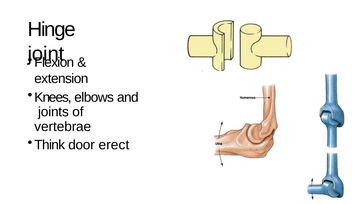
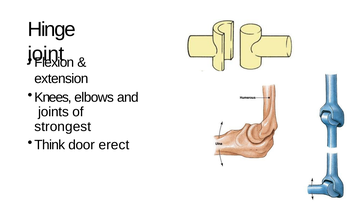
vertebrae: vertebrae -> strongest
